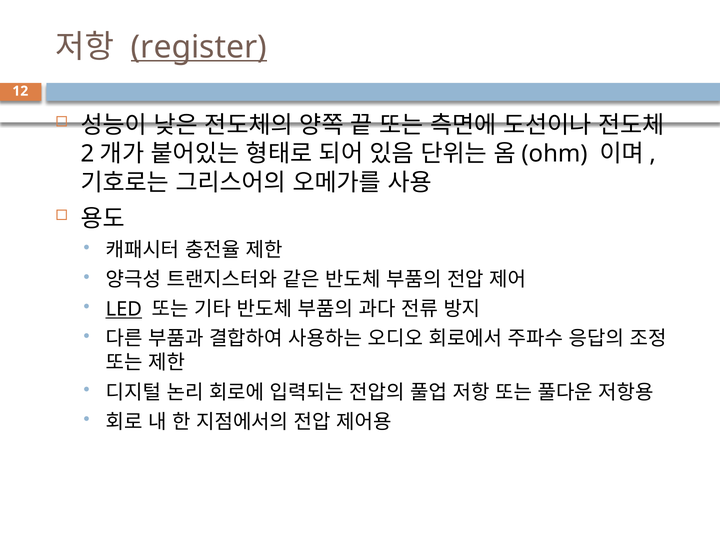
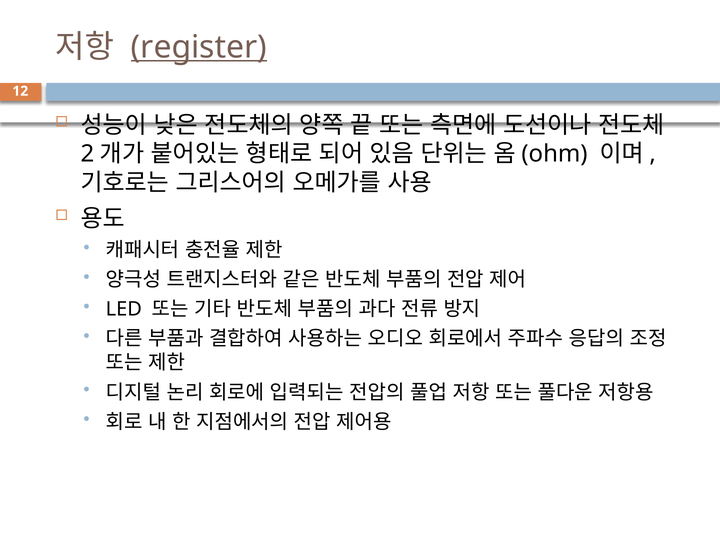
LED underline: present -> none
